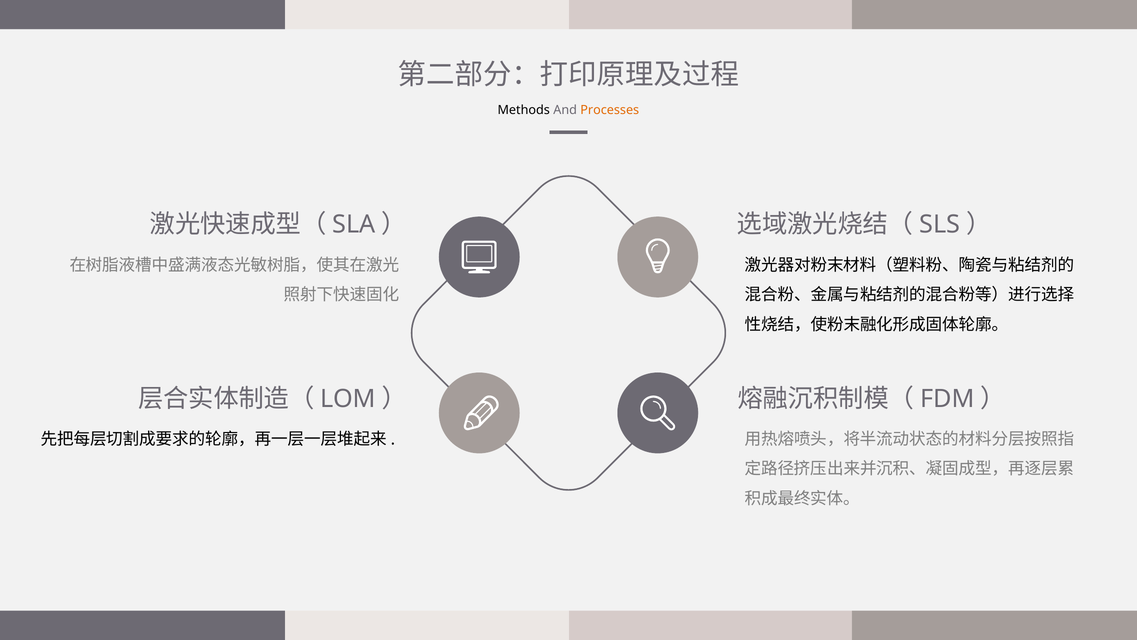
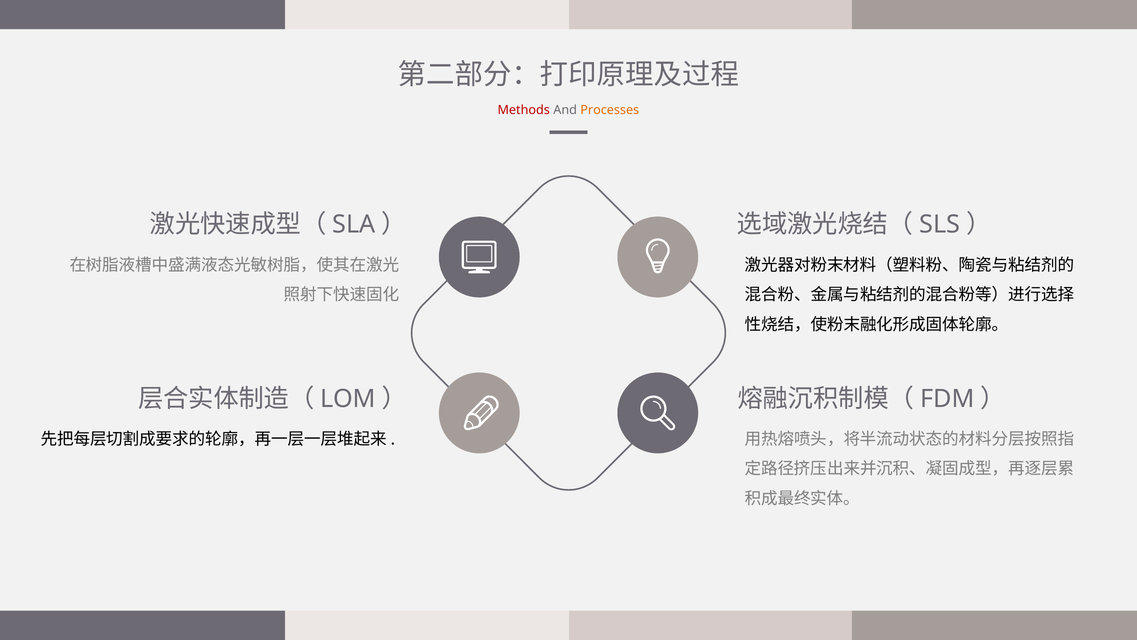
Methods colour: black -> red
